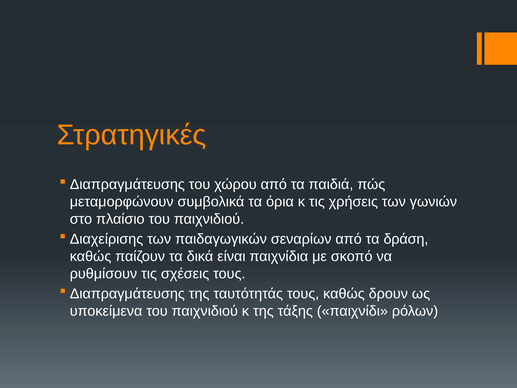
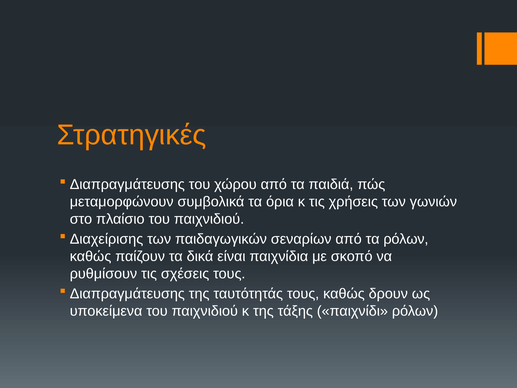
τα δράση: δράση -> ρόλων
